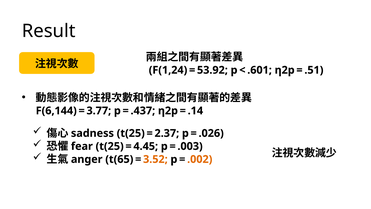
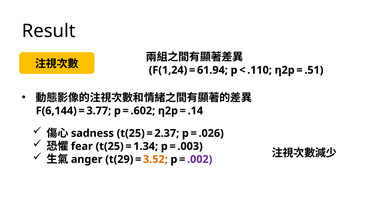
53.92: 53.92 -> 61.94
.601: .601 -> .110
.437: .437 -> .602
4.45: 4.45 -> 1.34
t(65: t(65 -> t(29
.002 colour: orange -> purple
